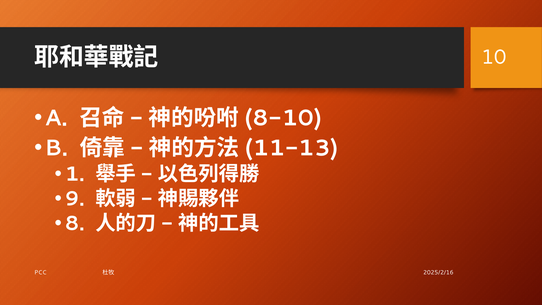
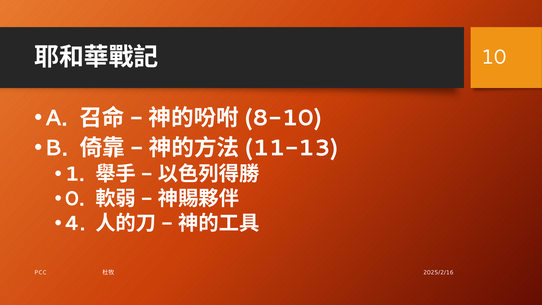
9: 9 -> 0
8: 8 -> 4
